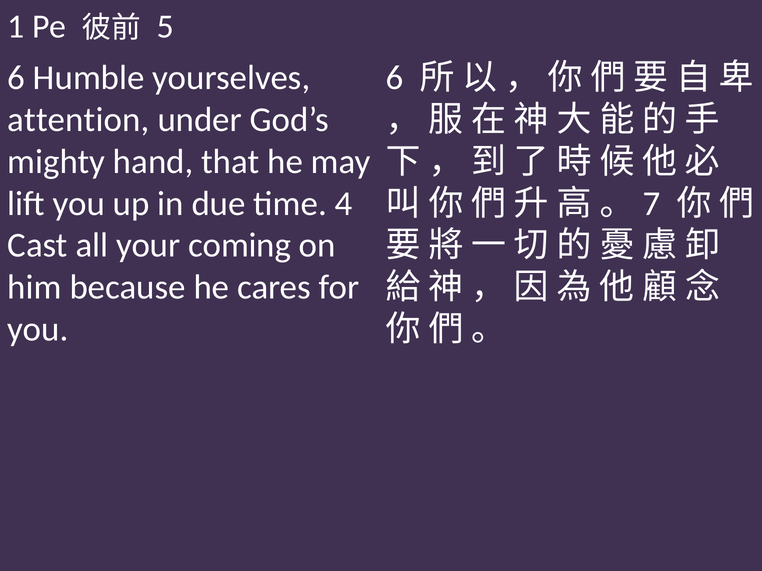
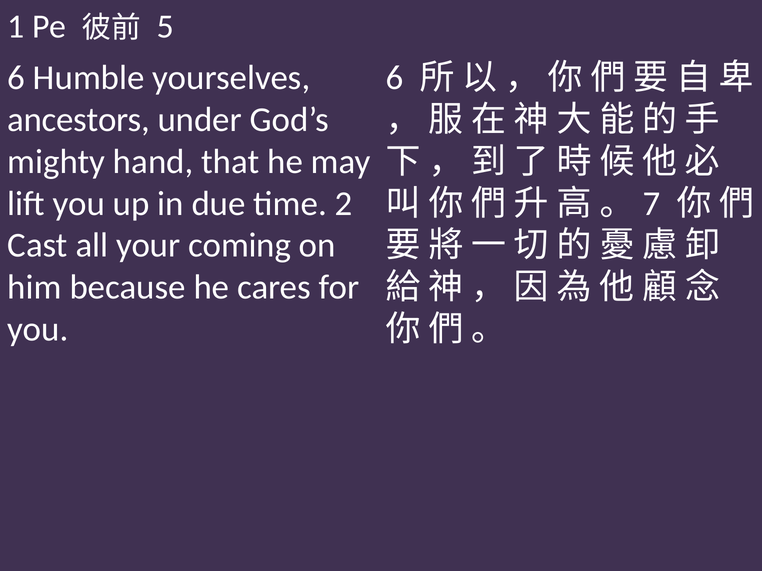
attention: attention -> ancestors
4: 4 -> 2
